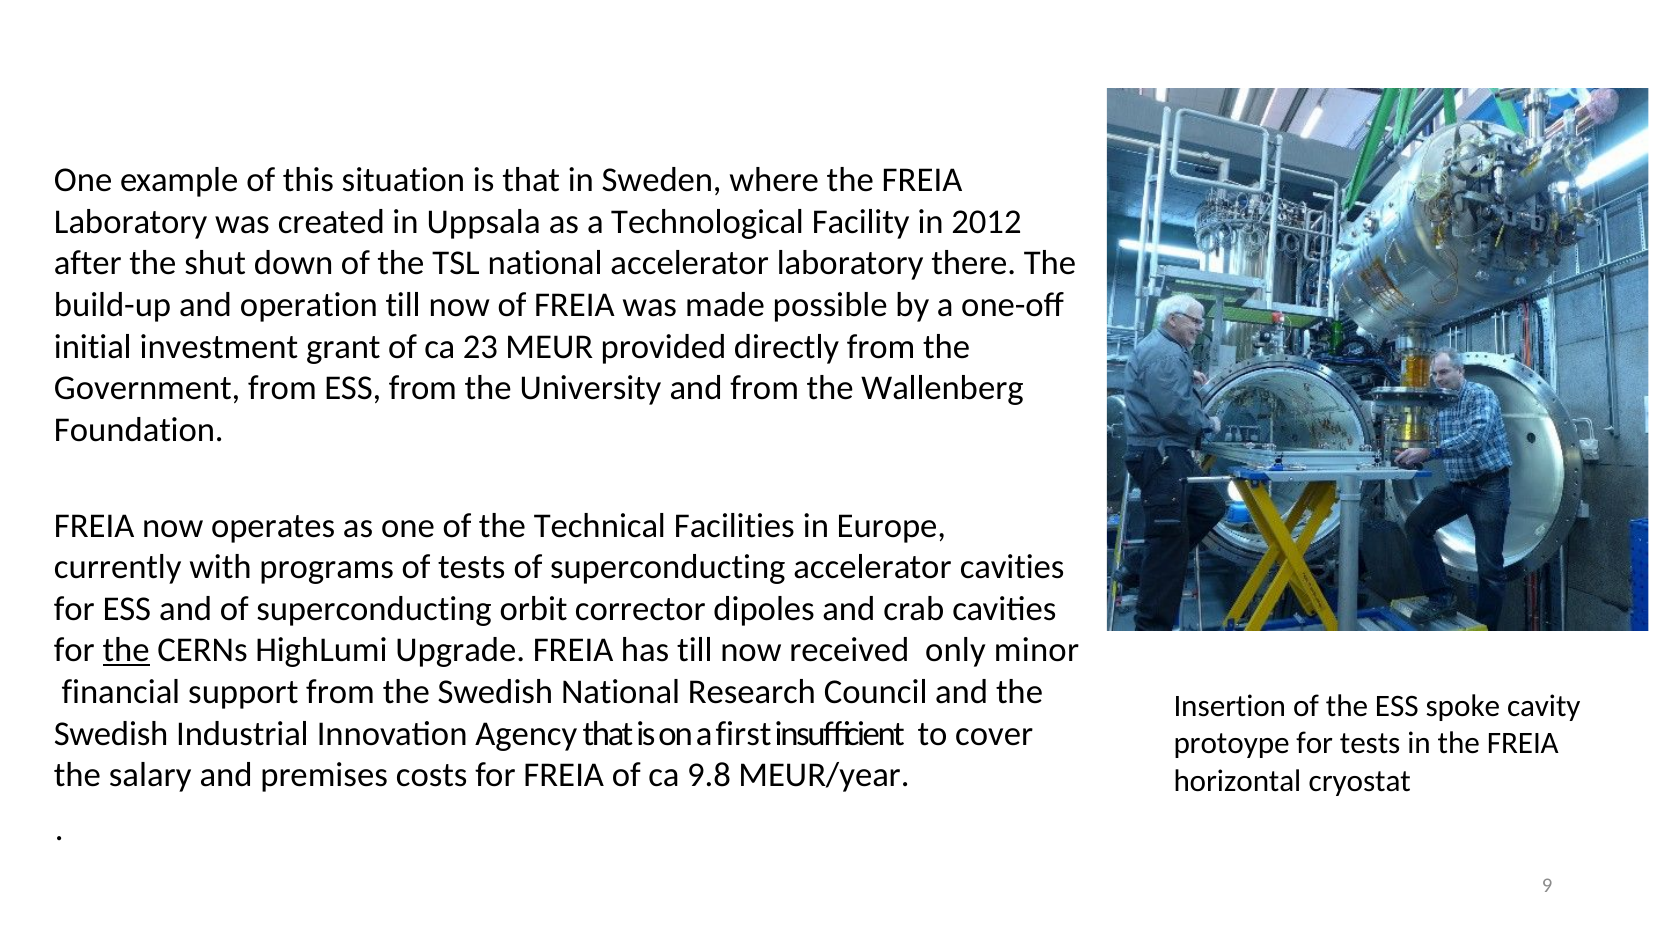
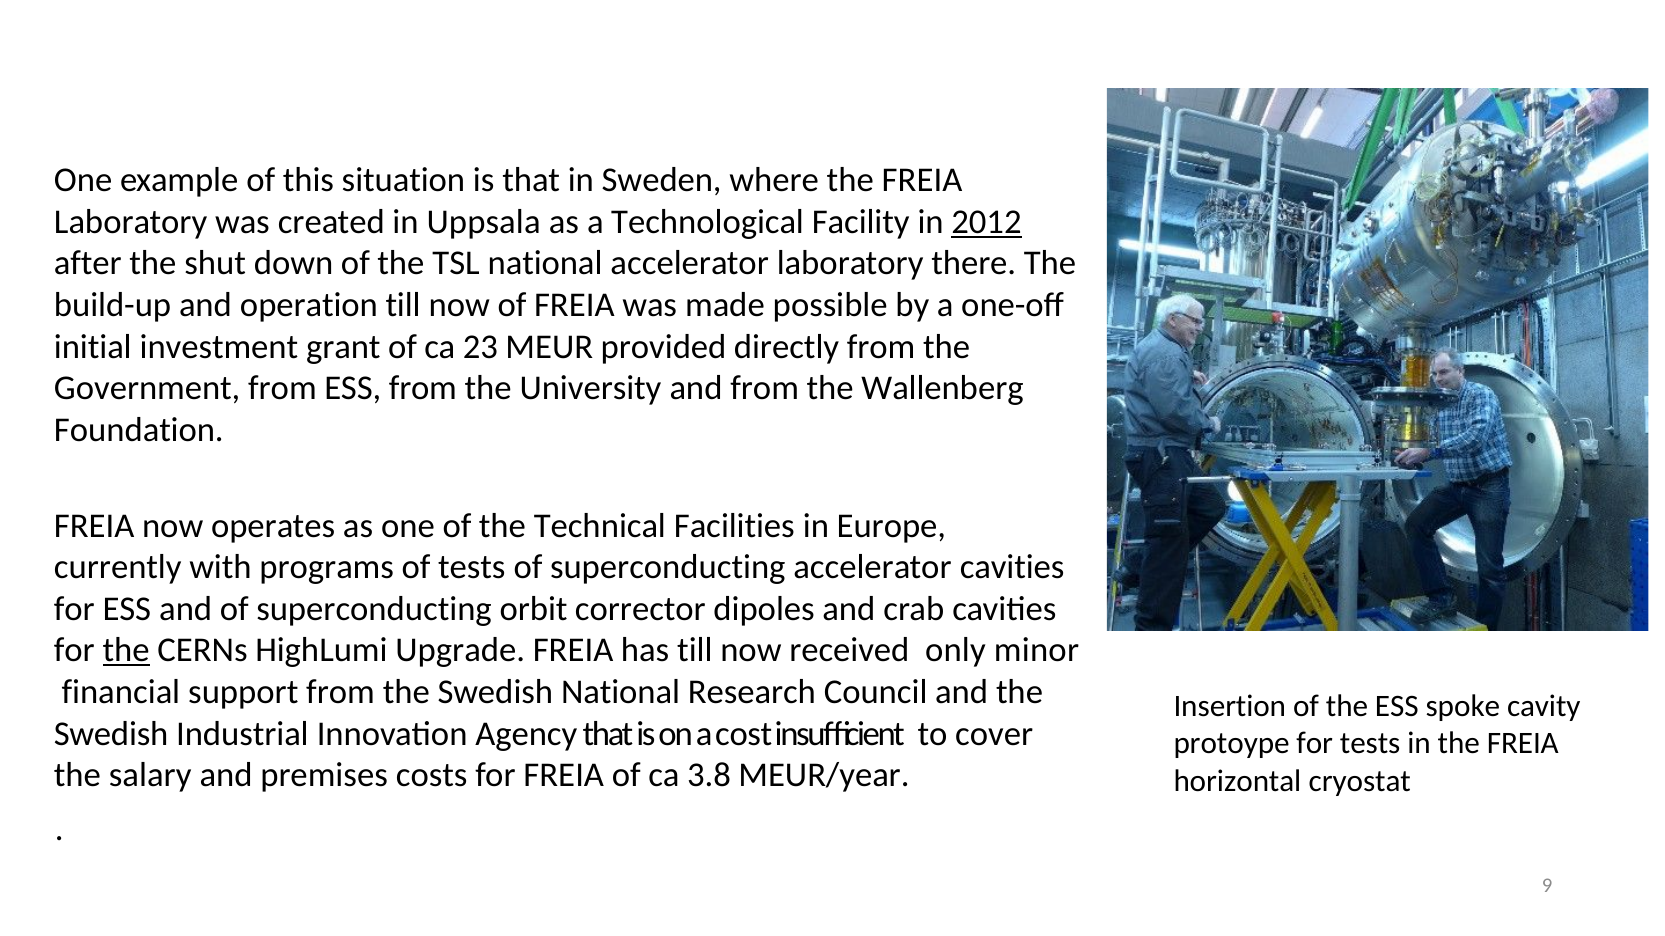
2012 underline: none -> present
first: first -> cost
9.8: 9.8 -> 3.8
